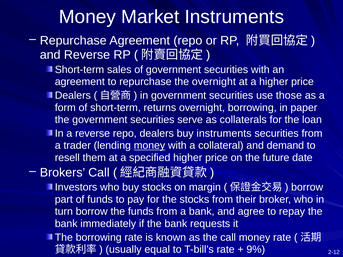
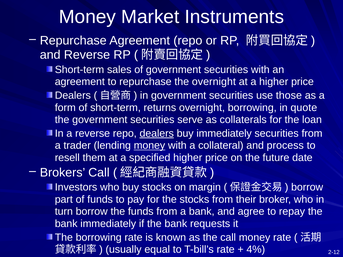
paper: paper -> quote
dealers at (157, 133) underline: none -> present
buy instruments: instruments -> immediately
demand: demand -> process
9%: 9% -> 4%
